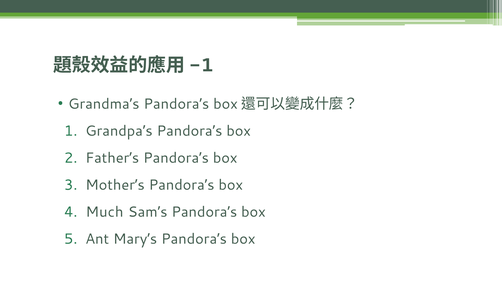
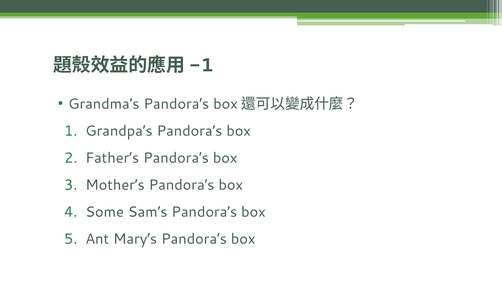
Much: Much -> Some
